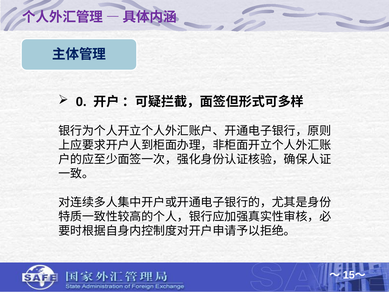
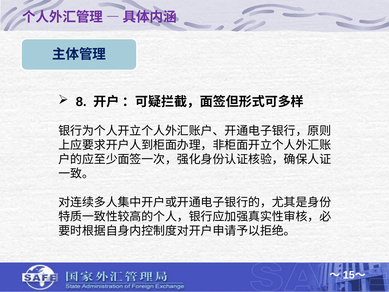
0: 0 -> 8
